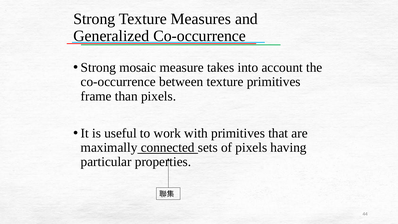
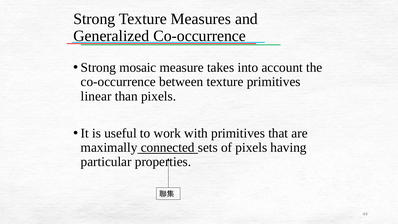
frame: frame -> linear
